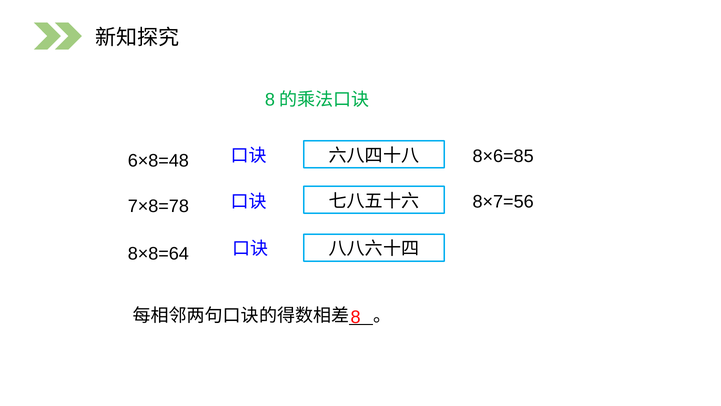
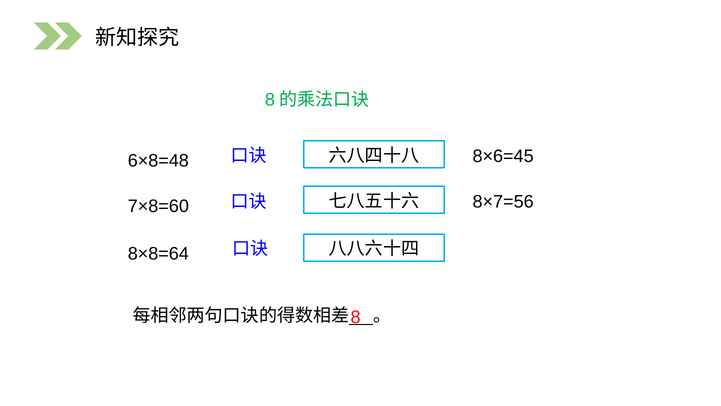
8×6=85: 8×6=85 -> 8×6=45
7×8=78: 7×8=78 -> 7×8=60
